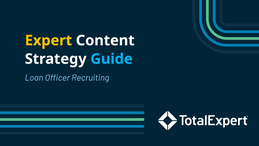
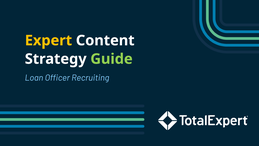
Guide colour: light blue -> light green
